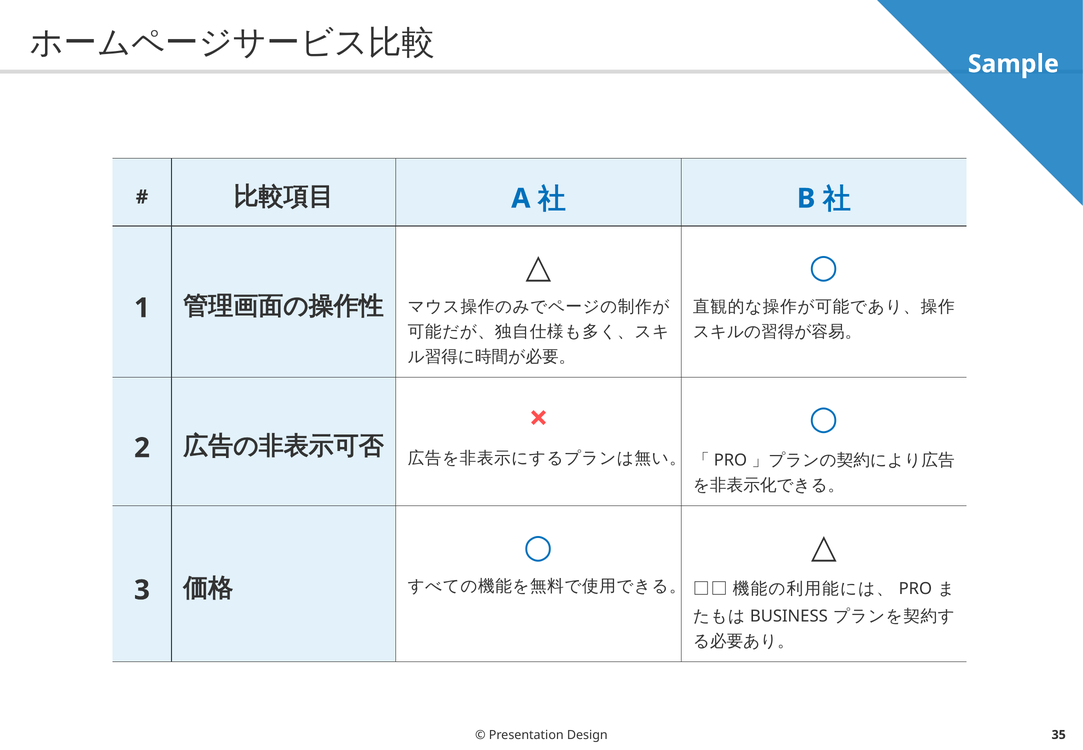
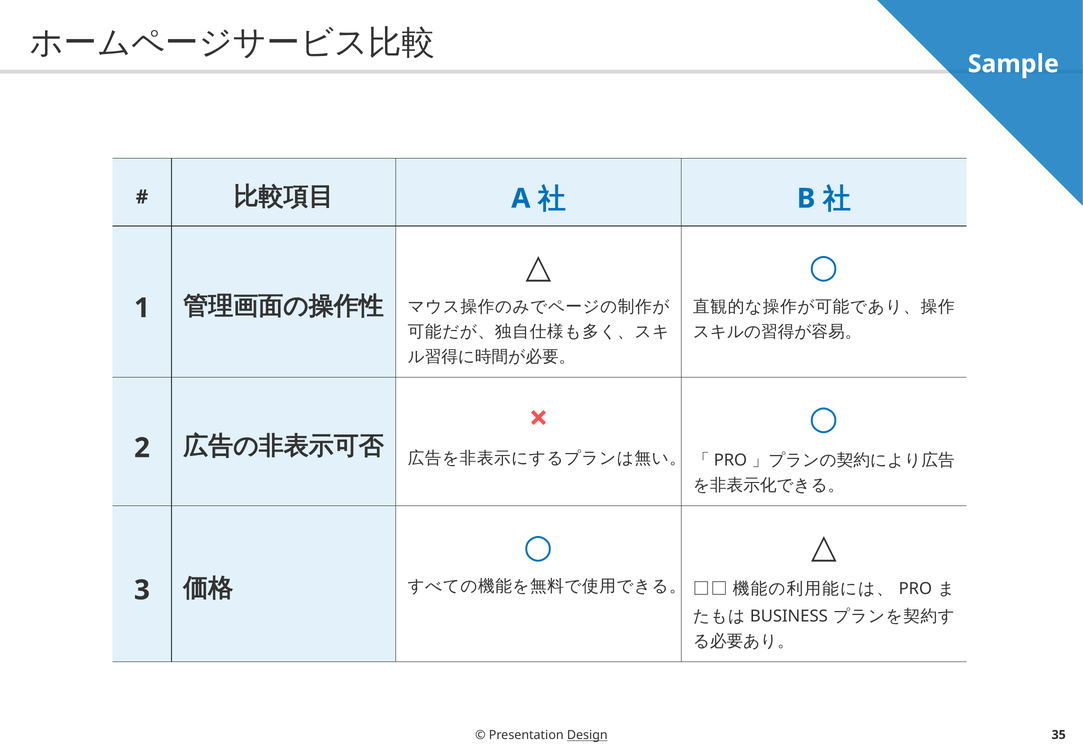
Design underline: none -> present
